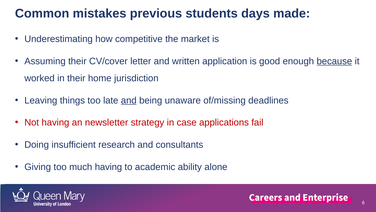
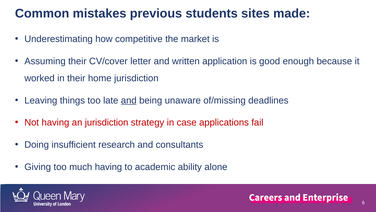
days: days -> sites
because underline: present -> none
an newsletter: newsletter -> jurisdiction
